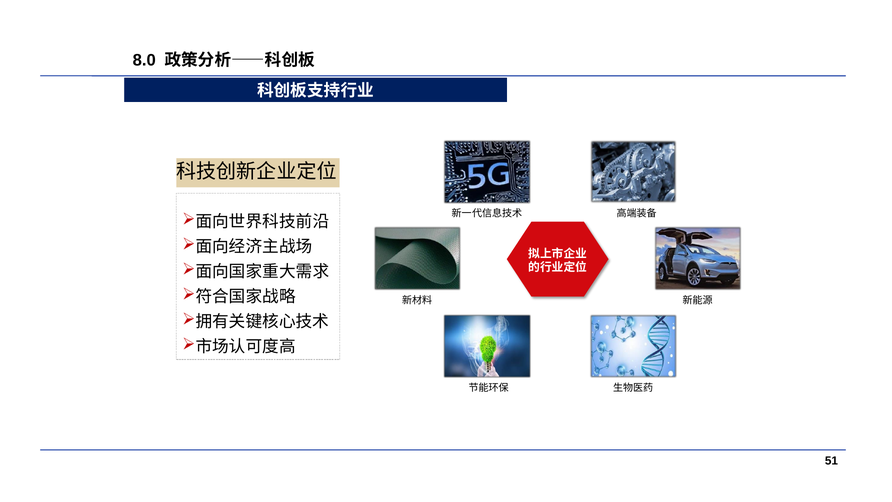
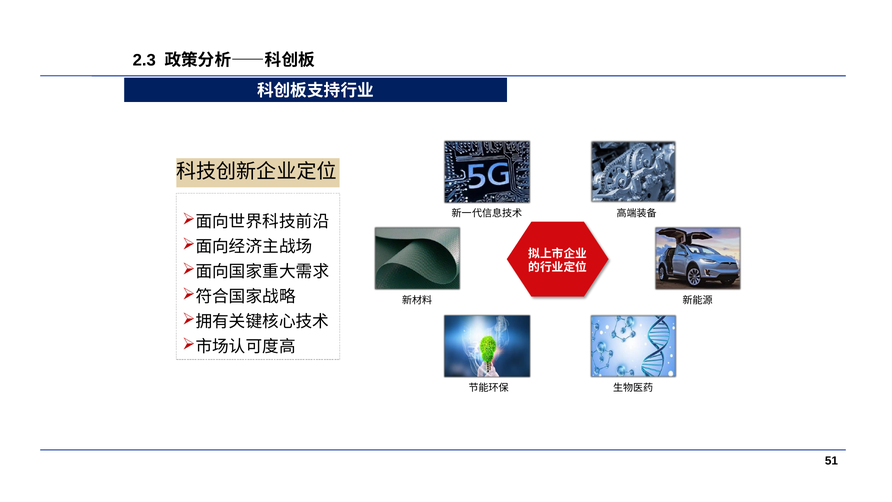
8.0: 8.0 -> 2.3
